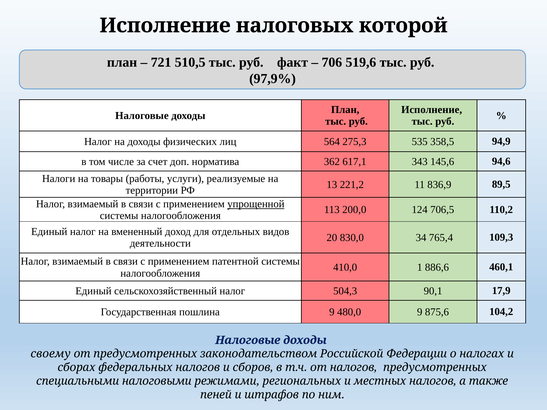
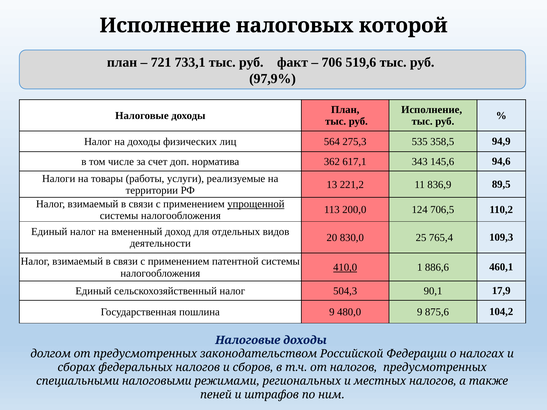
510,5: 510,5 -> 733,1
34: 34 -> 25
410,0 underline: none -> present
своему: своему -> долгом
